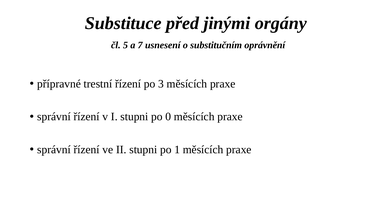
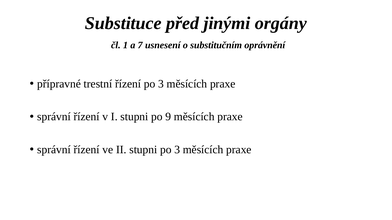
5: 5 -> 1
0: 0 -> 9
stupni po 1: 1 -> 3
